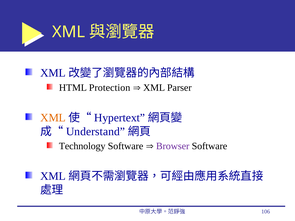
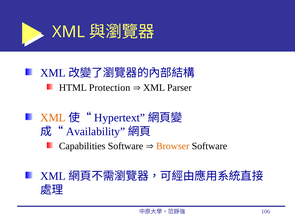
Understand: Understand -> Availability
Technology: Technology -> Capabilities
Browser colour: purple -> orange
